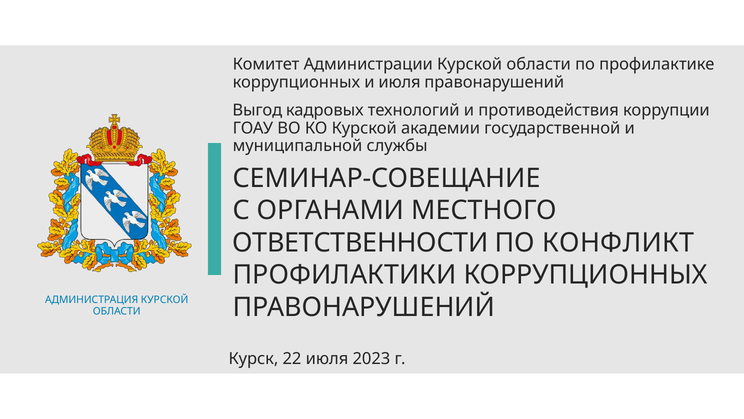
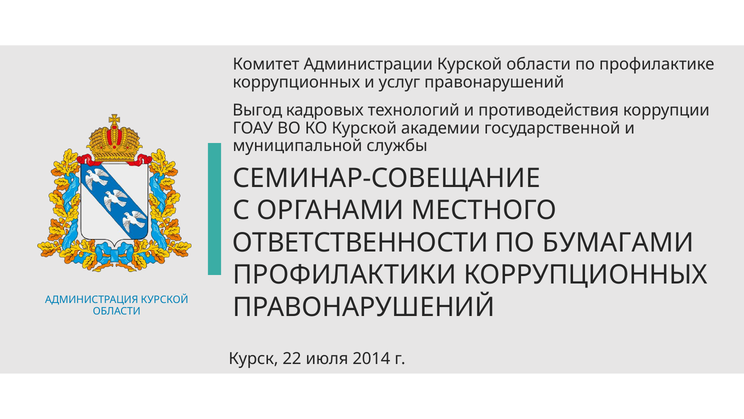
и июля: июля -> услуг
КОНФЛИКТ: КОНФЛИКТ -> БУМАГАМИ
2023: 2023 -> 2014
